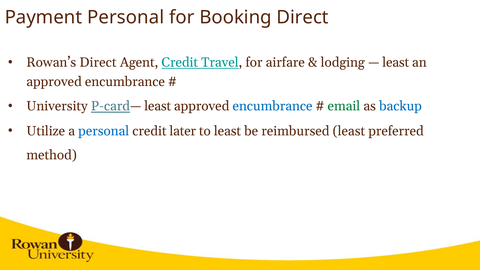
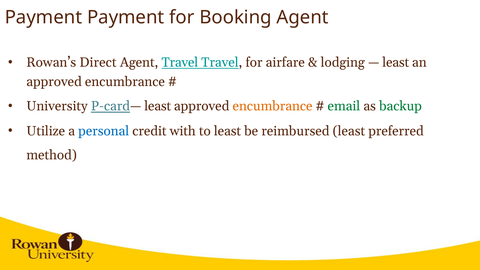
Payment Personal: Personal -> Payment
Booking Direct: Direct -> Agent
Agent Credit: Credit -> Travel
encumbrance at (273, 106) colour: blue -> orange
backup colour: blue -> green
later: later -> with
